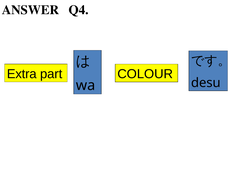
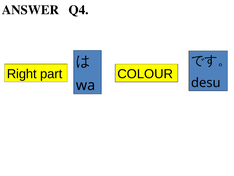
Extra: Extra -> Right
